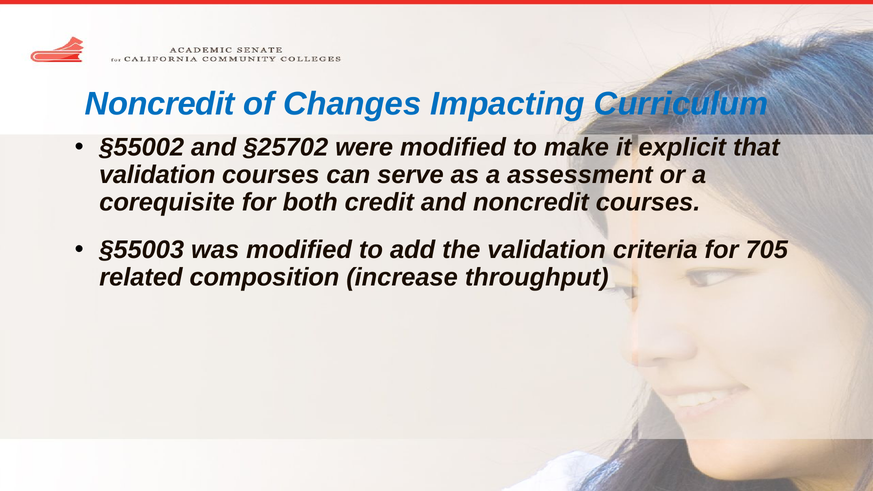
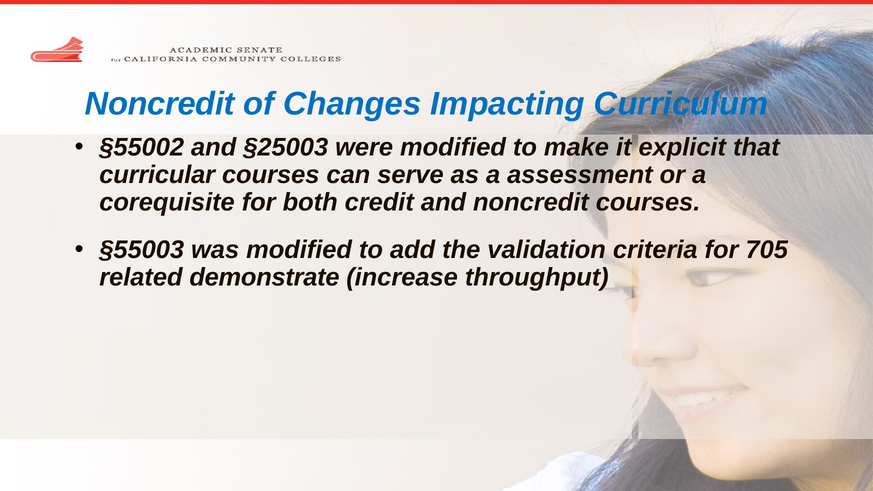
§25702: §25702 -> §25003
validation at (157, 175): validation -> curricular
composition: composition -> demonstrate
